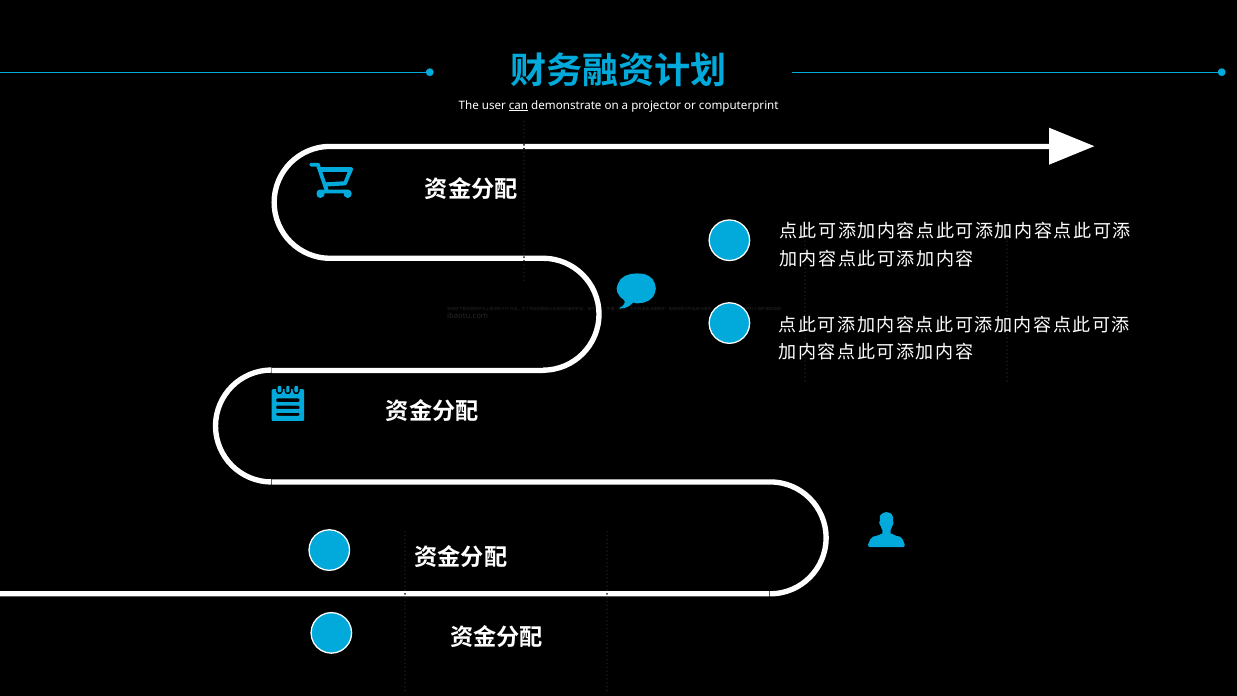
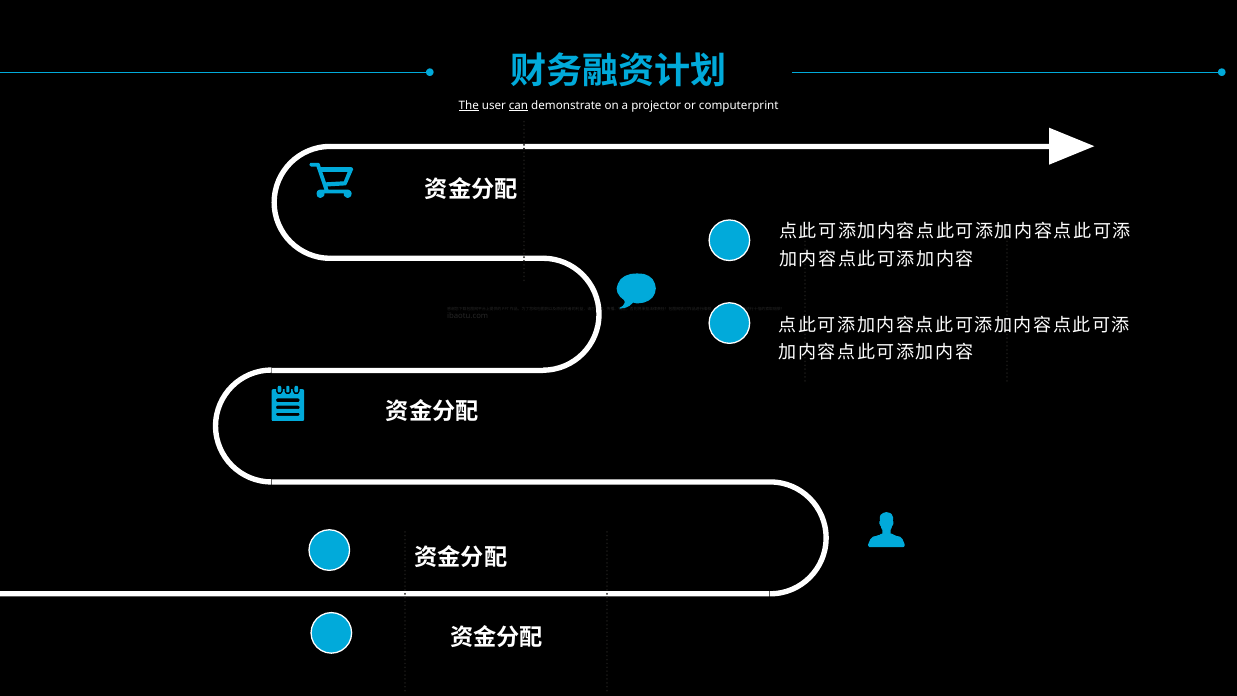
The underline: none -> present
